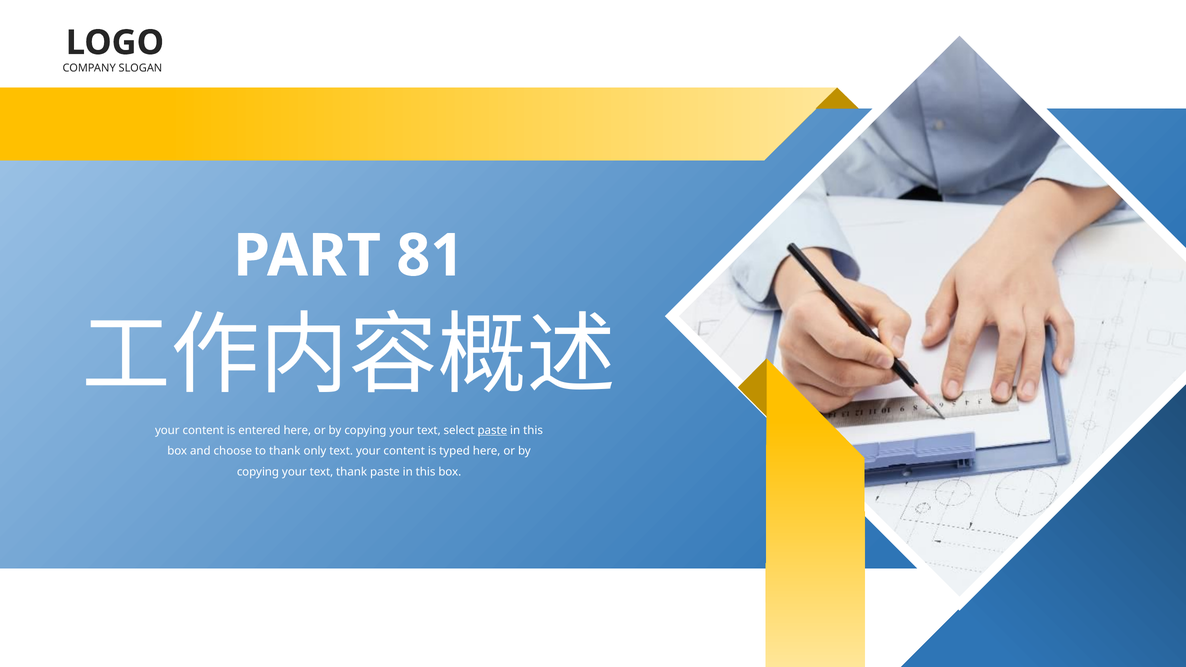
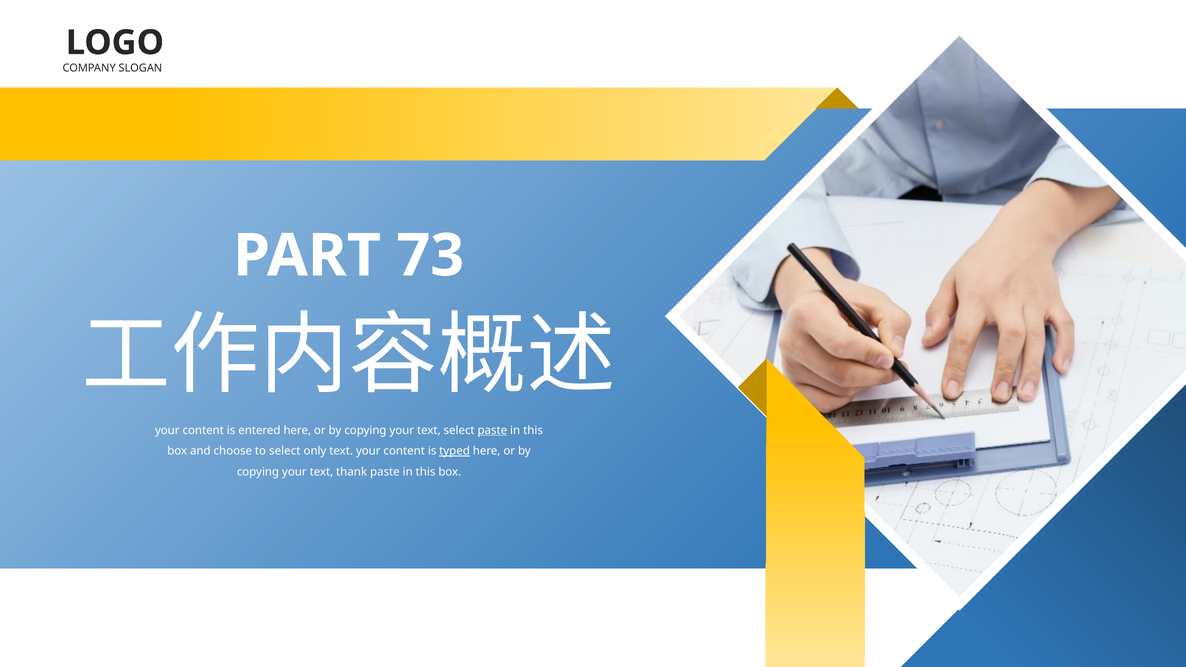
81: 81 -> 73
to thank: thank -> select
typed underline: none -> present
